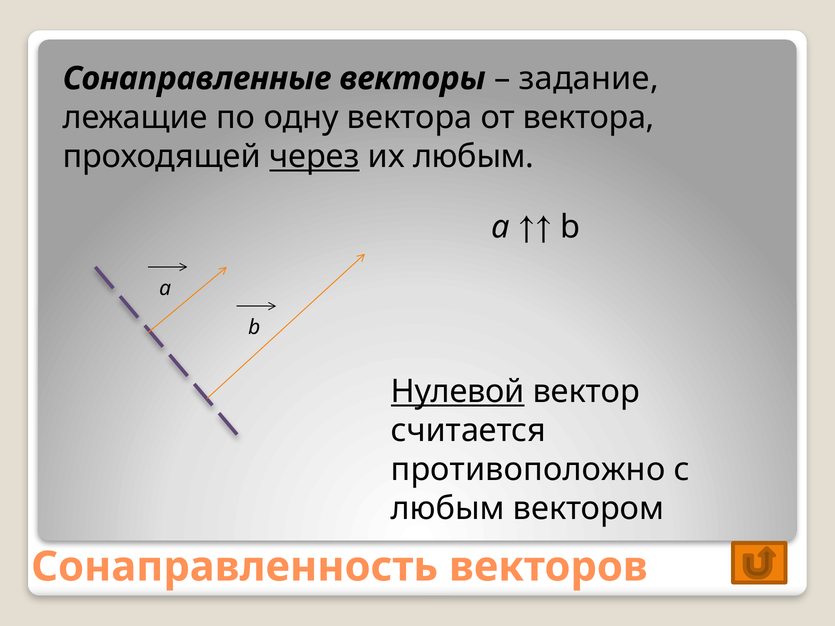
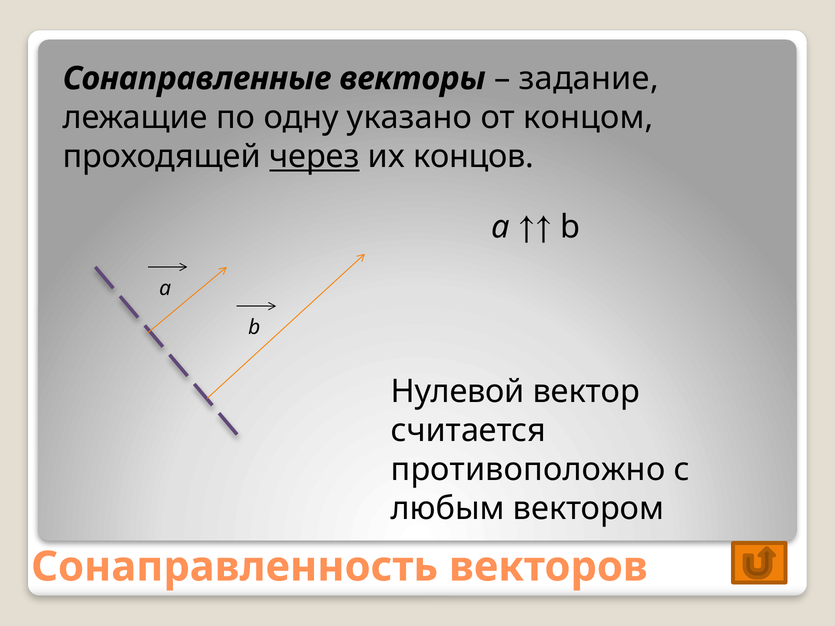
одну вектора: вектора -> указано
от вектора: вектора -> концом
их любым: любым -> концов
Нулевой underline: present -> none
